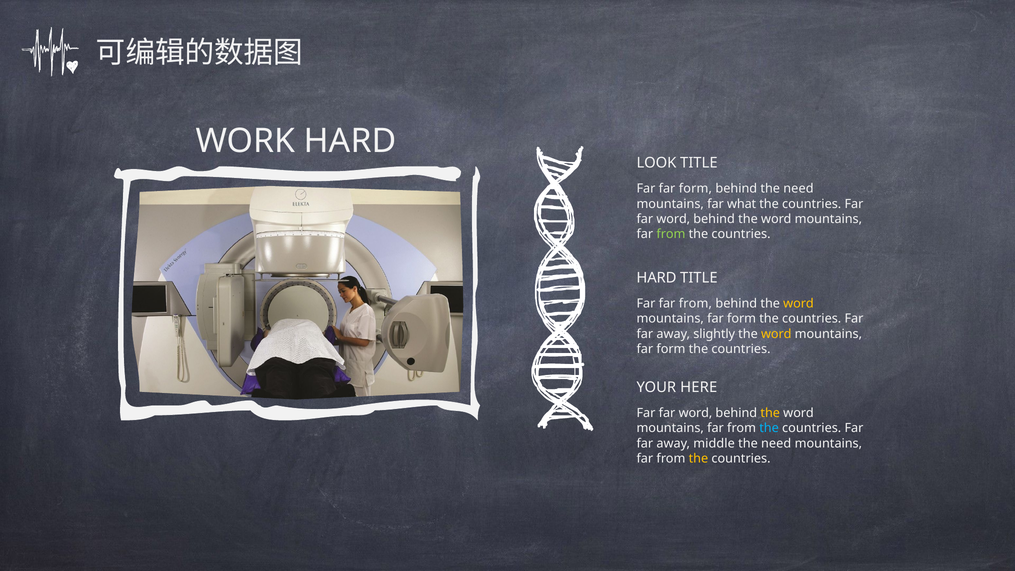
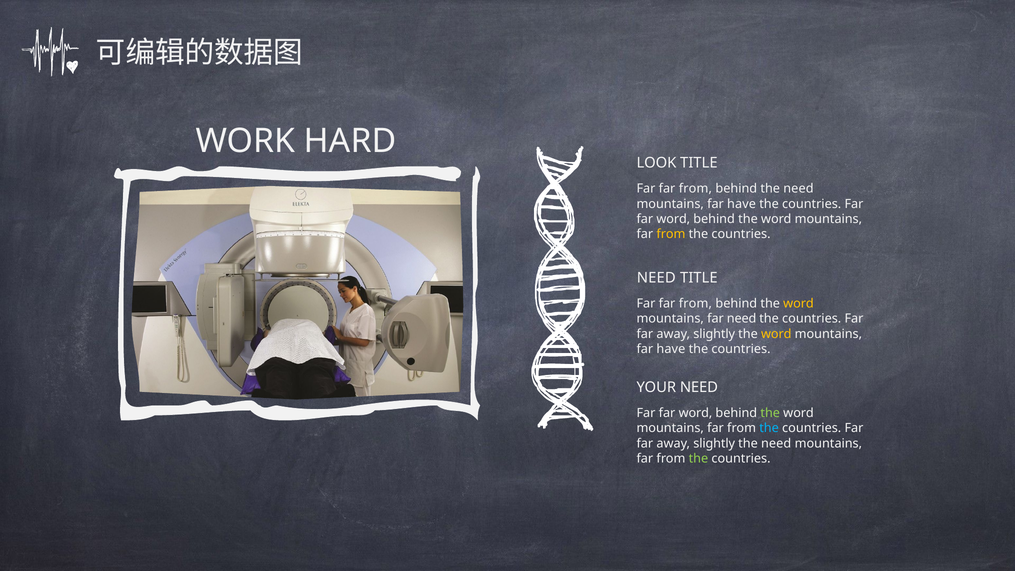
form at (695, 189): form -> from
what at (742, 204): what -> have
from at (671, 234) colour: light green -> yellow
HARD at (656, 278): HARD -> NEED
form at (742, 319): form -> need
form at (671, 349): form -> have
YOUR HERE: HERE -> NEED
the at (770, 413) colour: yellow -> light green
middle at (714, 443): middle -> slightly
the at (698, 459) colour: yellow -> light green
